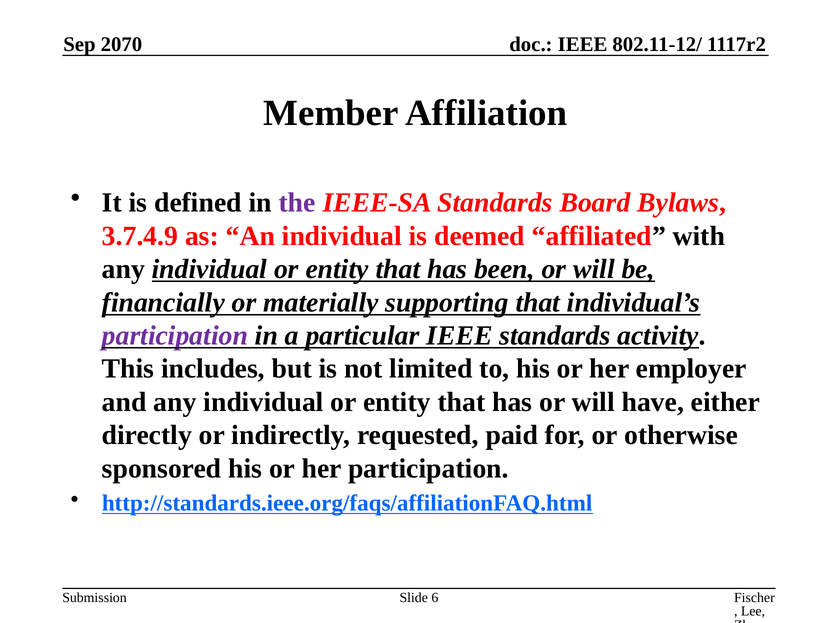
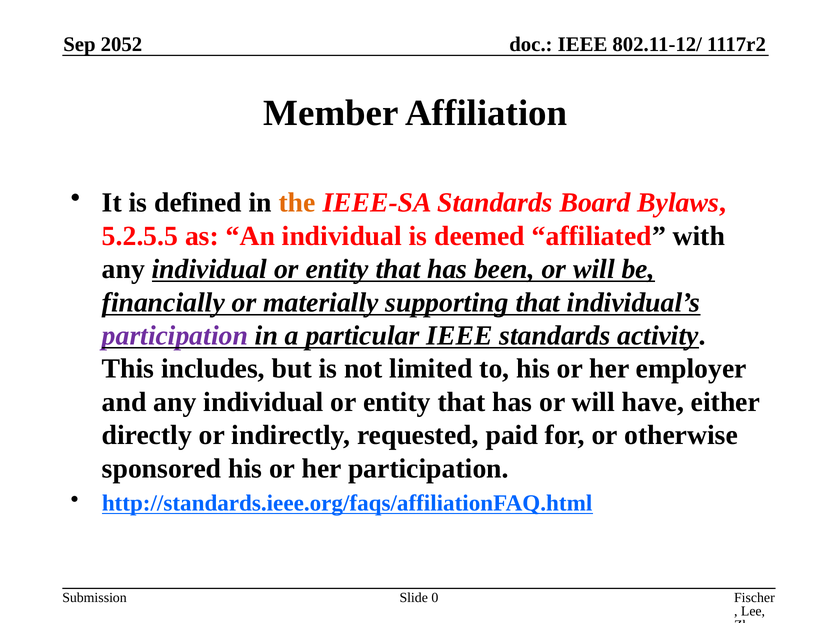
2070: 2070 -> 2052
the colour: purple -> orange
3.7.4.9: 3.7.4.9 -> 5.2.5.5
6: 6 -> 0
